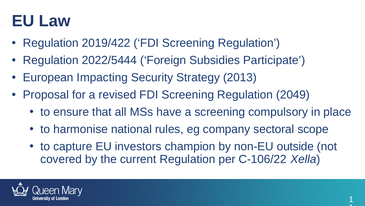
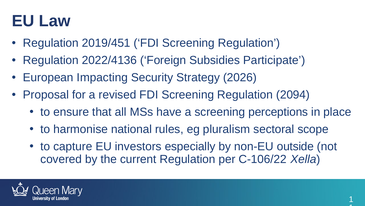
2019/422: 2019/422 -> 2019/451
2022/5444: 2022/5444 -> 2022/4136
2013: 2013 -> 2026
2049: 2049 -> 2094
compulsory: compulsory -> perceptions
company: company -> pluralism
champion: champion -> especially
